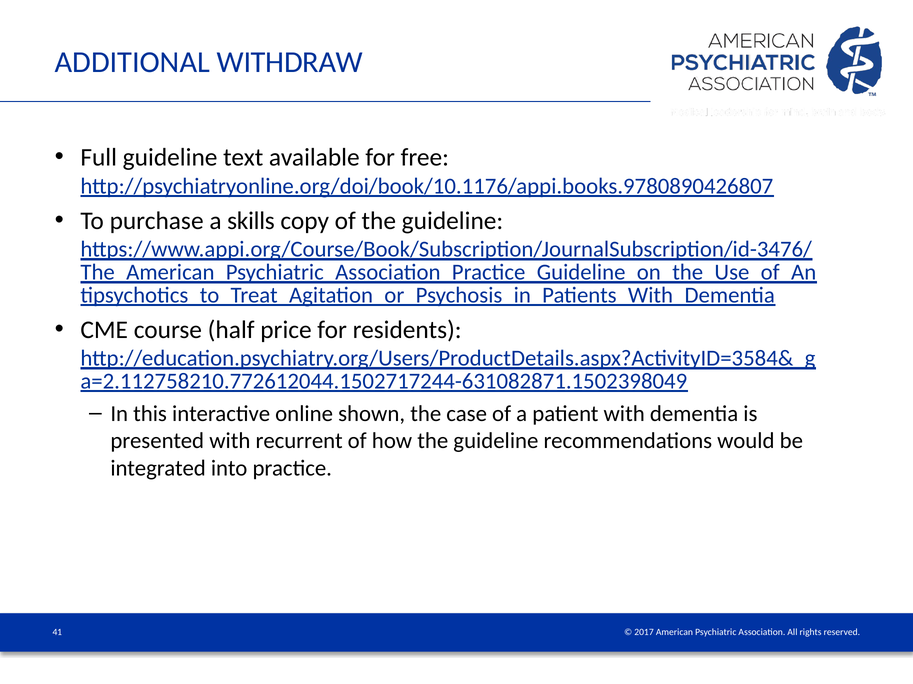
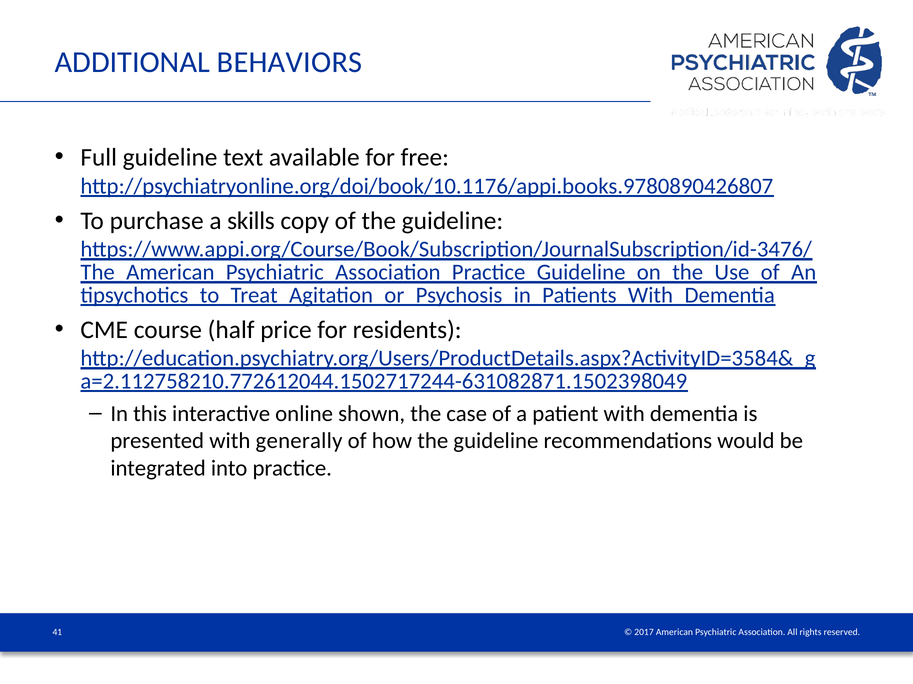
WITHDRAW: WITHDRAW -> BEHAVIORS
recurrent: recurrent -> generally
